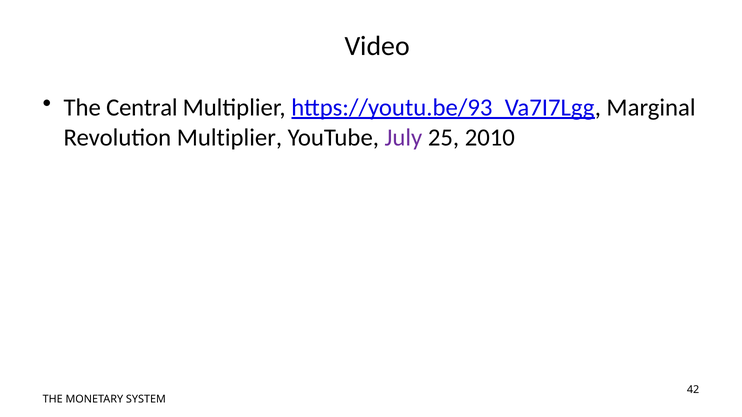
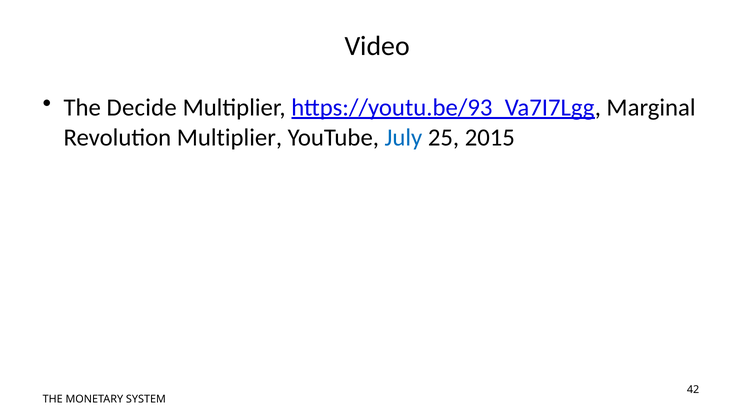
Central: Central -> Decide
July colour: purple -> blue
2010: 2010 -> 2015
